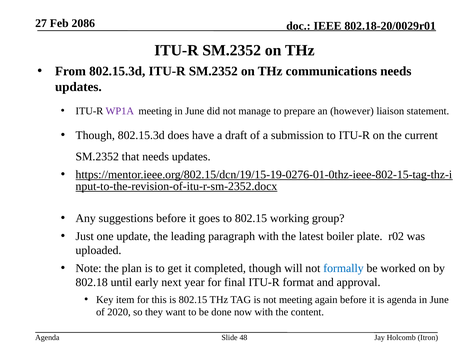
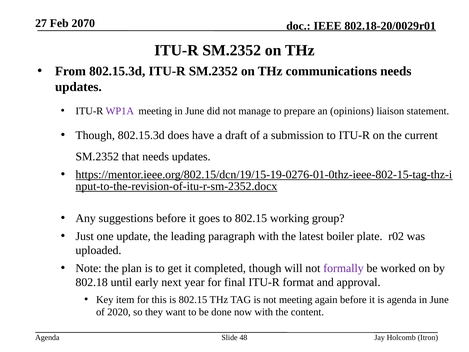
2086: 2086 -> 2070
however: however -> opinions
formally colour: blue -> purple
